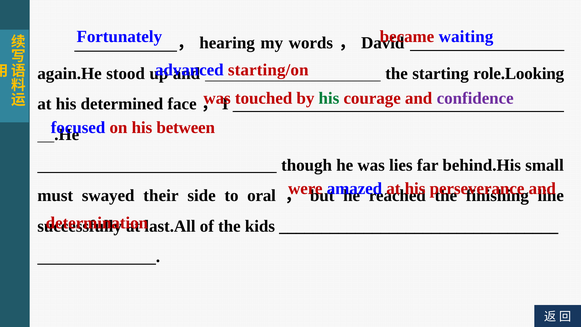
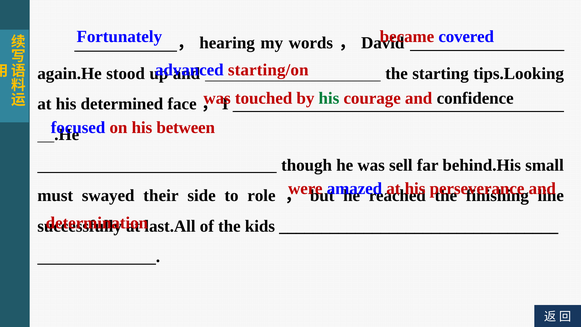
waiting: waiting -> covered
role.Looking: role.Looking -> tips.Looking
confidence colour: purple -> black
lies: lies -> sell
oral: oral -> role
